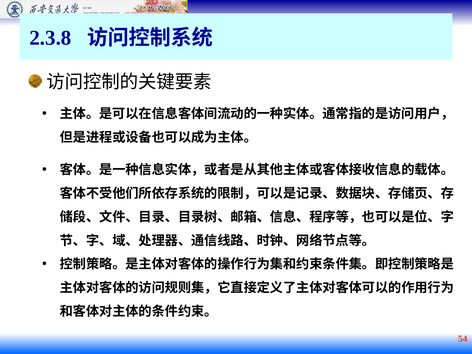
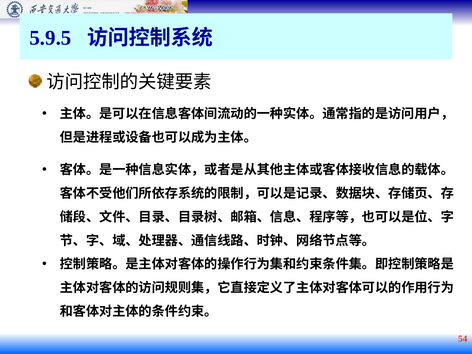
2.3.8: 2.3.8 -> 5.9.5
